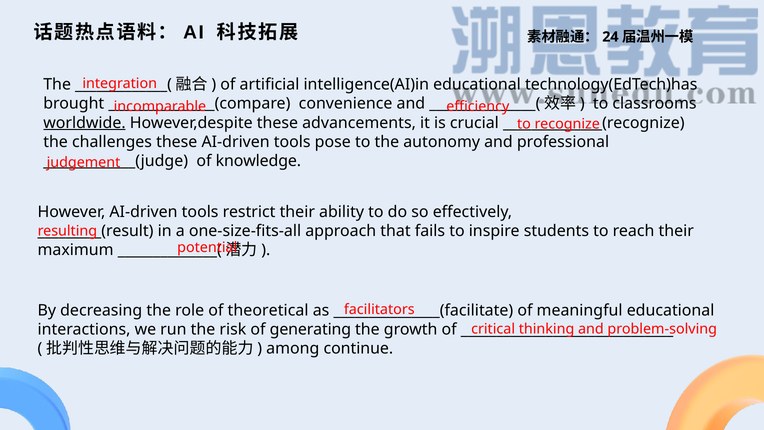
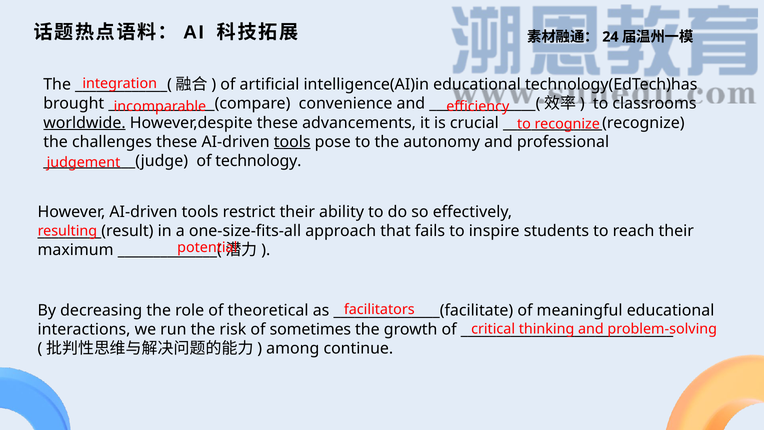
tools at (292, 142) underline: none -> present
knowledge: knowledge -> technology
generating: generating -> sometimes
